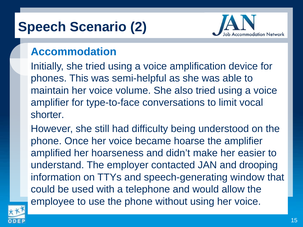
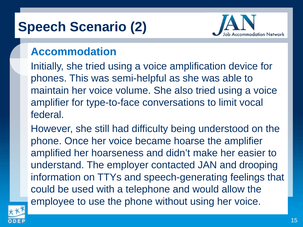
shorter: shorter -> federal
window: window -> feelings
